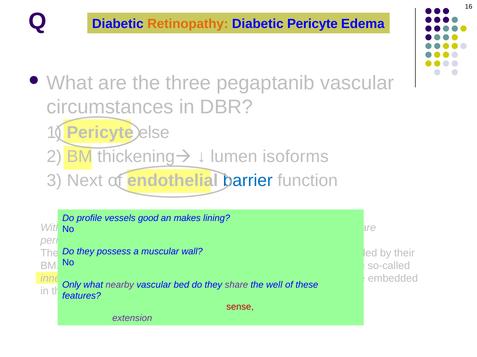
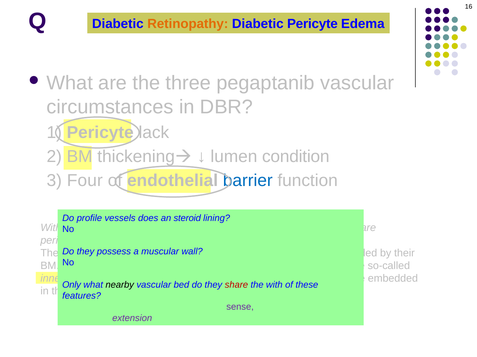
else: else -> lack
isoforms: isoforms -> condition
Next: Next -> Four
good: good -> does
an makes: makes -> steroid
nearby colour: purple -> black
share colour: purple -> red
well at (274, 285): well -> with
sense colour: red -> purple
